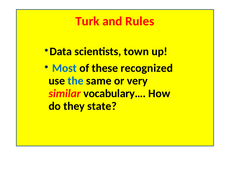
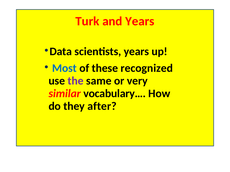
and Rules: Rules -> Years
scientists town: town -> years
the colour: blue -> purple
state: state -> after
